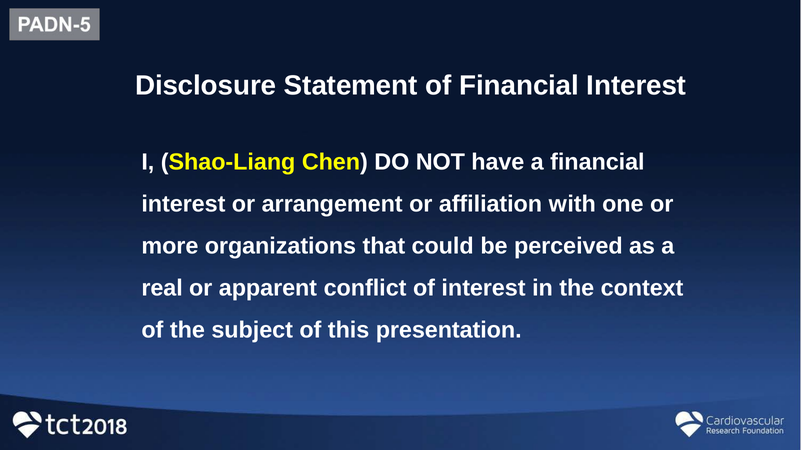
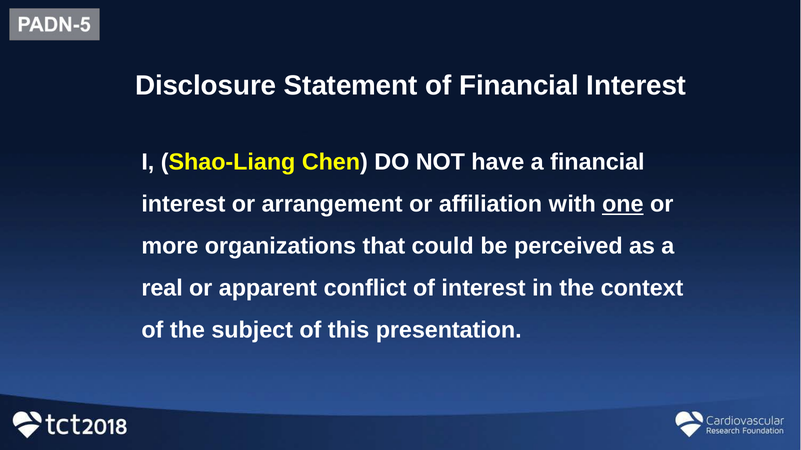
one underline: none -> present
